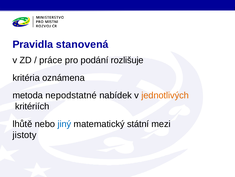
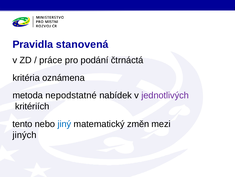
rozlišuje: rozlišuje -> čtrnáctá
jednotlivých colour: orange -> purple
lhůtě: lhůtě -> tento
státní: státní -> změn
jistoty: jistoty -> jiných
